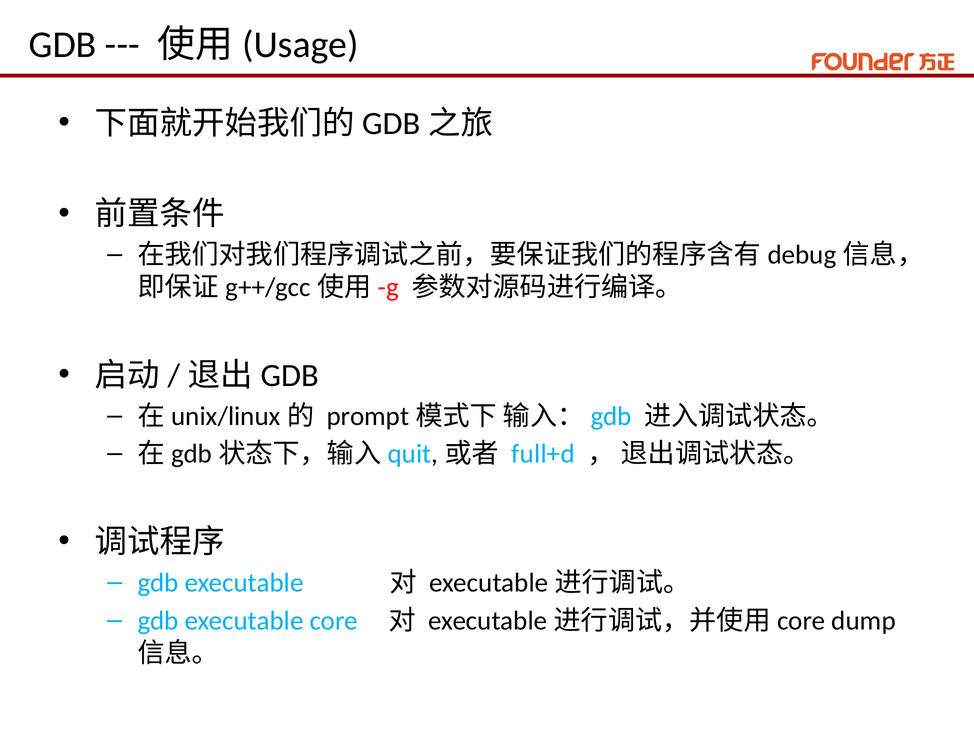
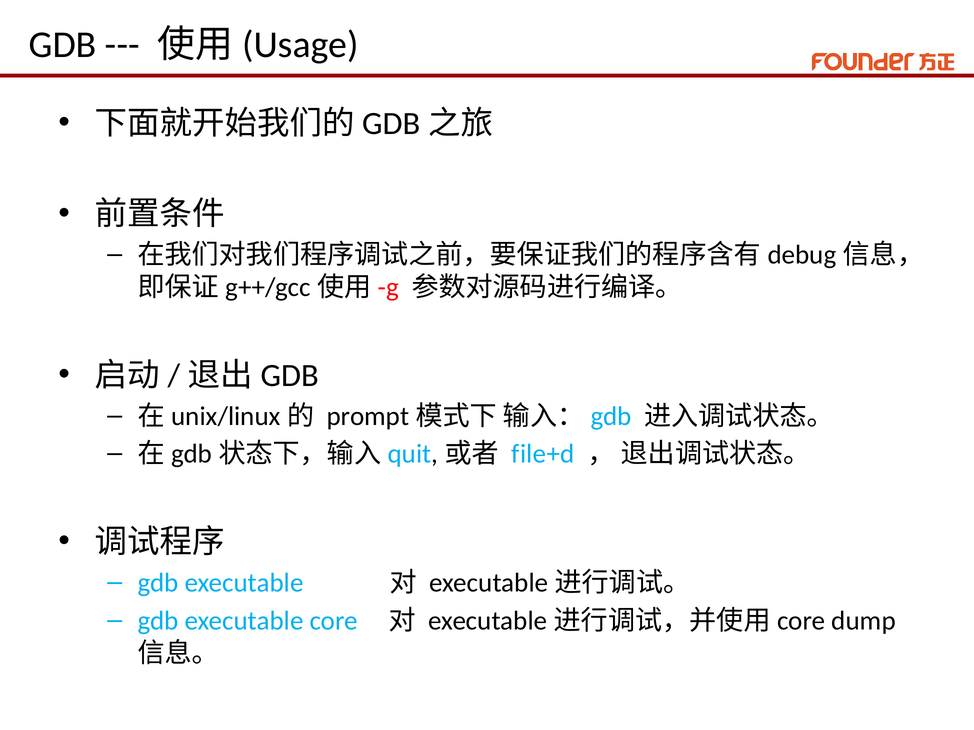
full+d: full+d -> file+d
